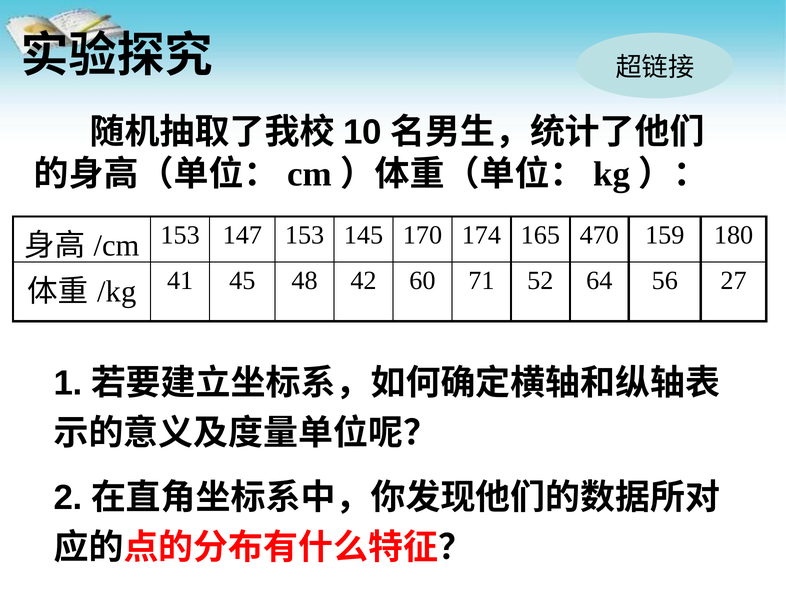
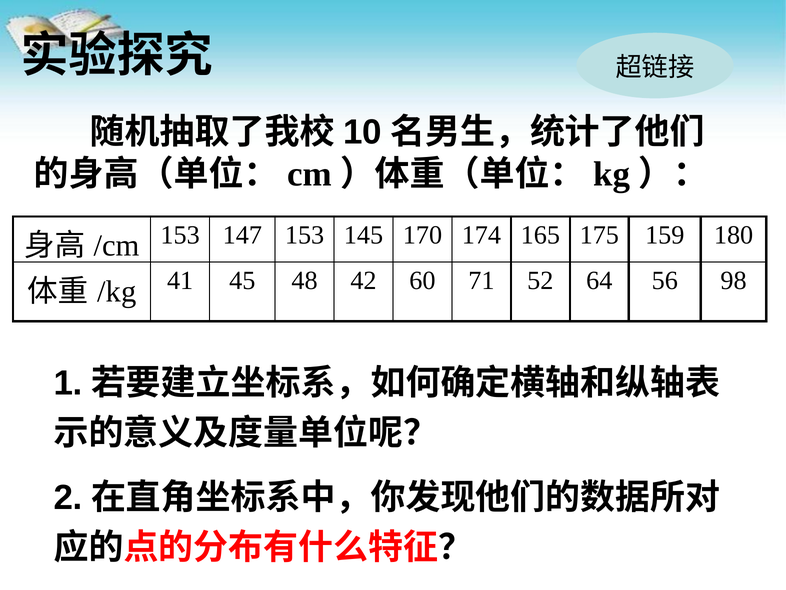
470: 470 -> 175
27: 27 -> 98
